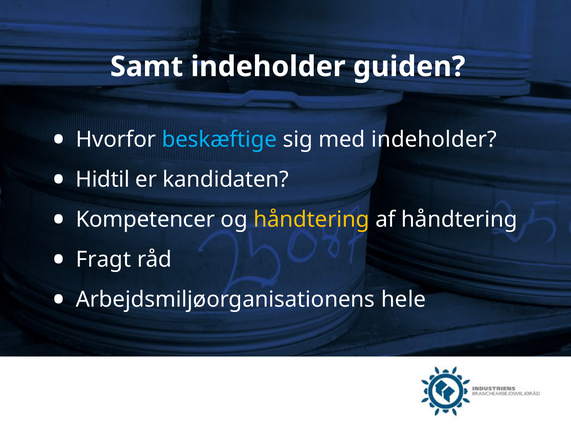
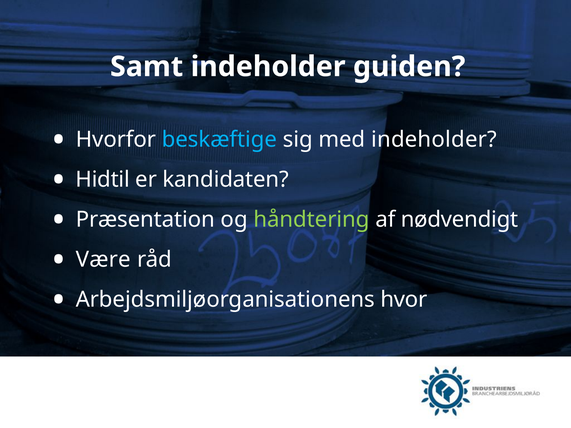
Kompetencer: Kompetencer -> Præsentation
håndtering at (311, 220) colour: yellow -> light green
af håndtering: håndtering -> nødvendigt
Fragt: Fragt -> Være
hele: hele -> hvor
